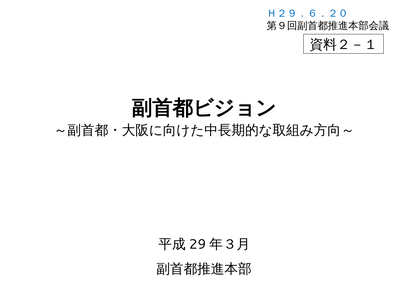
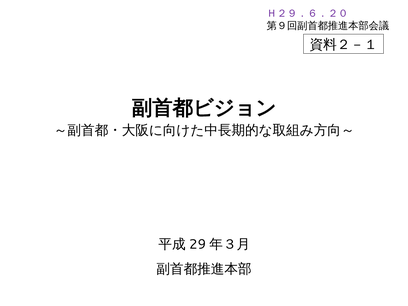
Ｈ２９．６．２０ colour: blue -> purple
